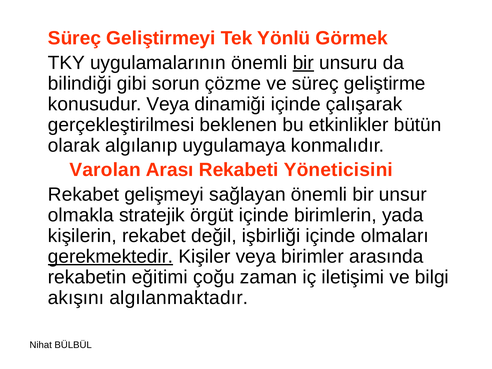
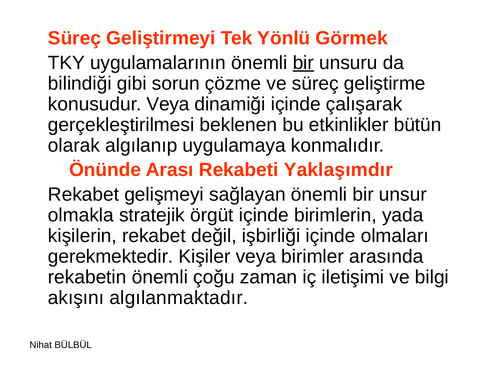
Varolan: Varolan -> Önünde
Yöneticisini: Yöneticisini -> Yaklaşımdır
gerekmektedir underline: present -> none
rekabetin eğitimi: eğitimi -> önemli
